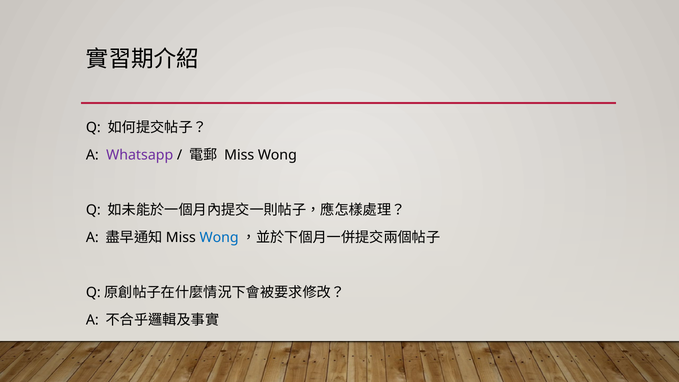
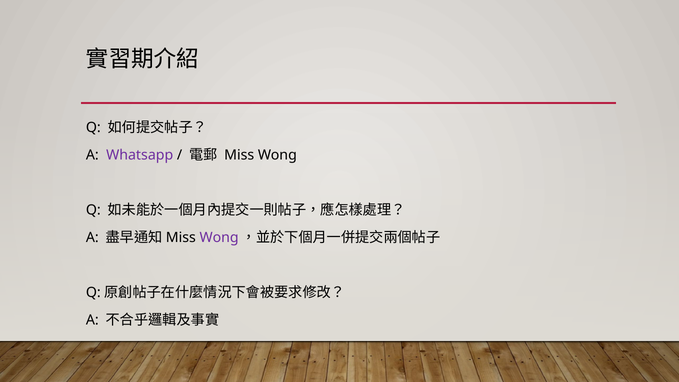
Wong at (219, 237) colour: blue -> purple
